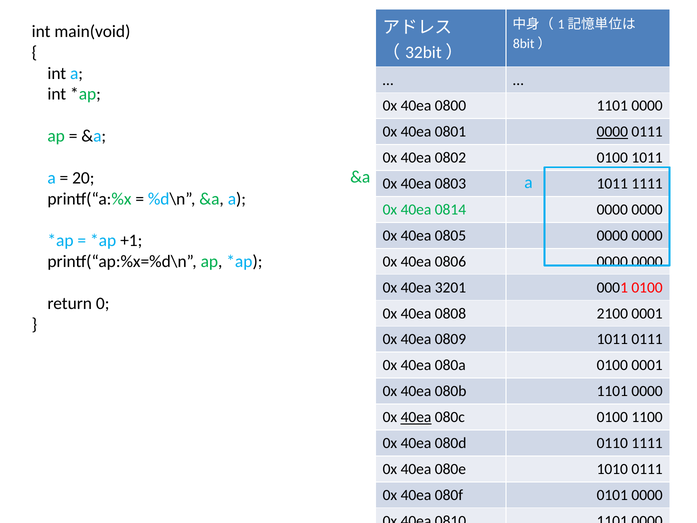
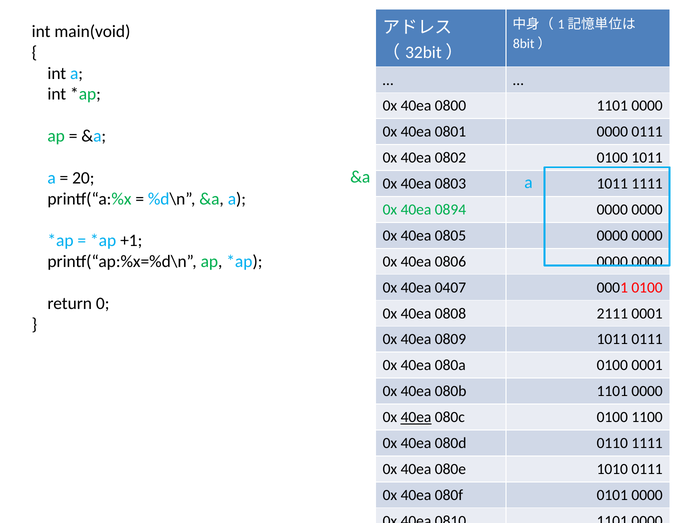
0000 at (612, 132) underline: present -> none
0814: 0814 -> 0894
3201: 3201 -> 0407
2100: 2100 -> 2111
